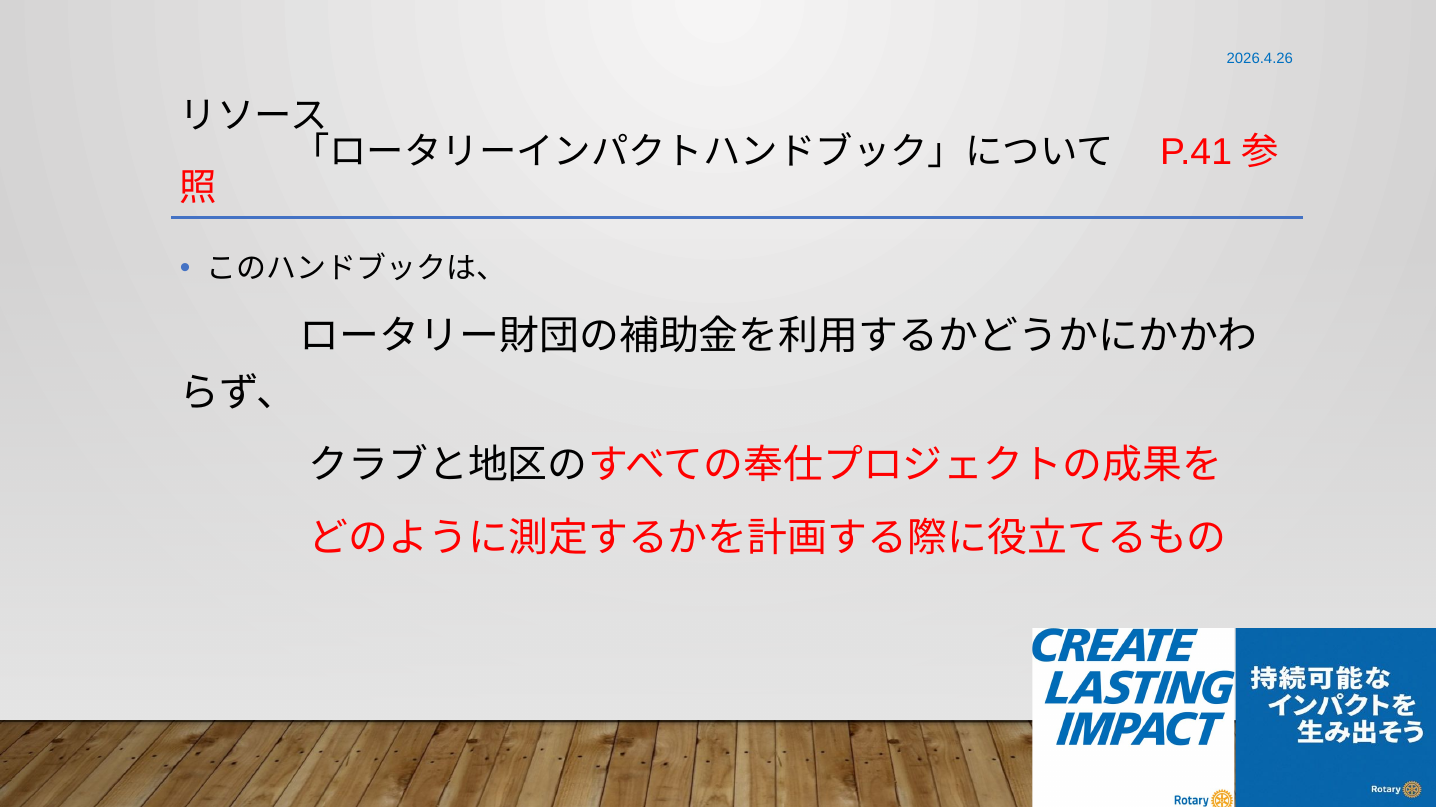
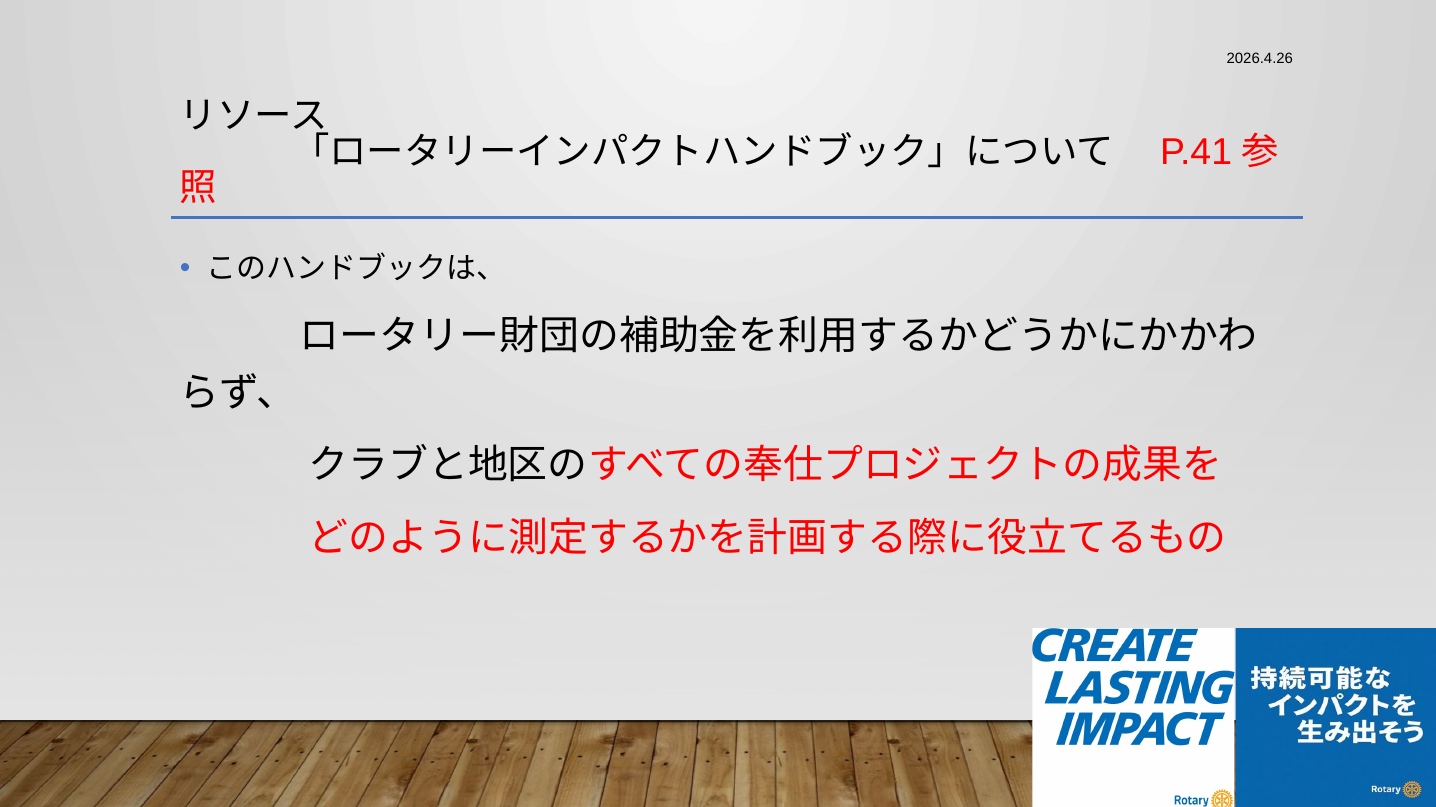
2026.4.26 colour: blue -> black
